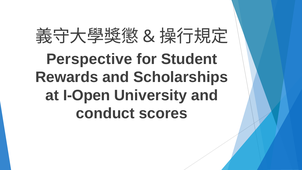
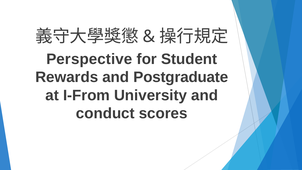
Scholarships: Scholarships -> Postgraduate
I-Open: I-Open -> I-From
